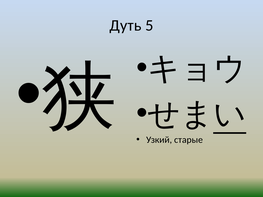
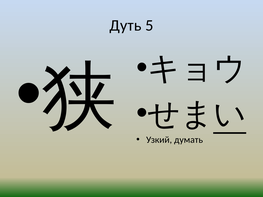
старые: старые -> думать
